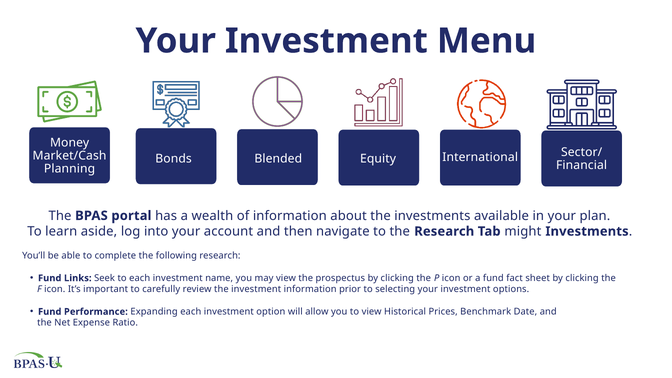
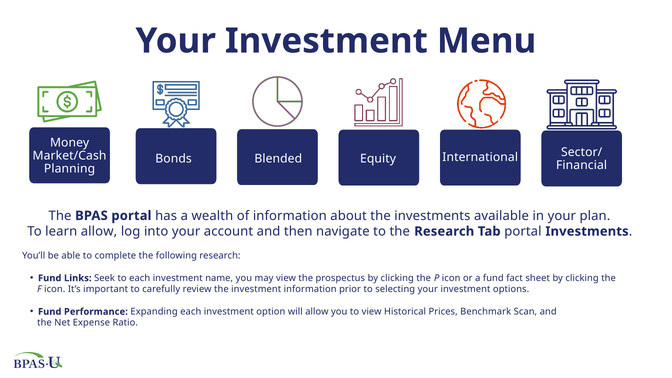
learn aside: aside -> allow
Tab might: might -> portal
Date: Date -> Scan
